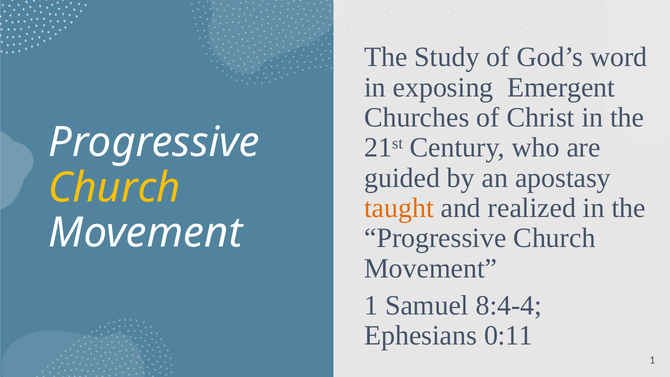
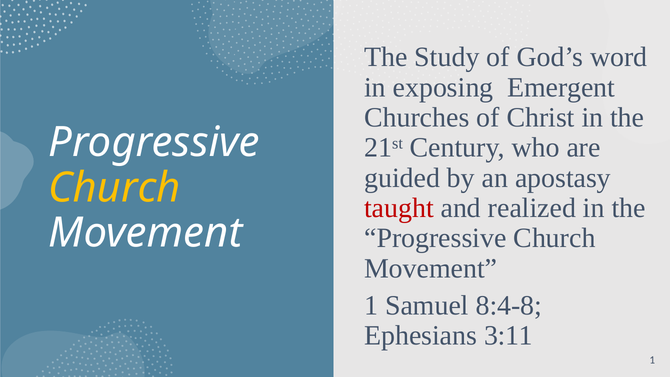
taught colour: orange -> red
8:4-4: 8:4-4 -> 8:4-8
0:11: 0:11 -> 3:11
